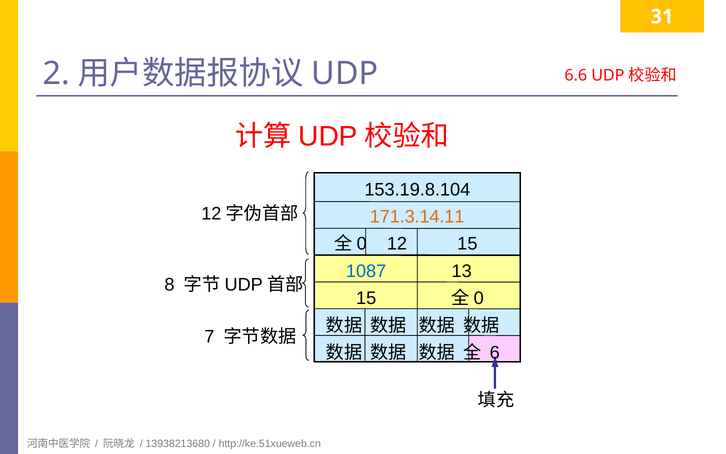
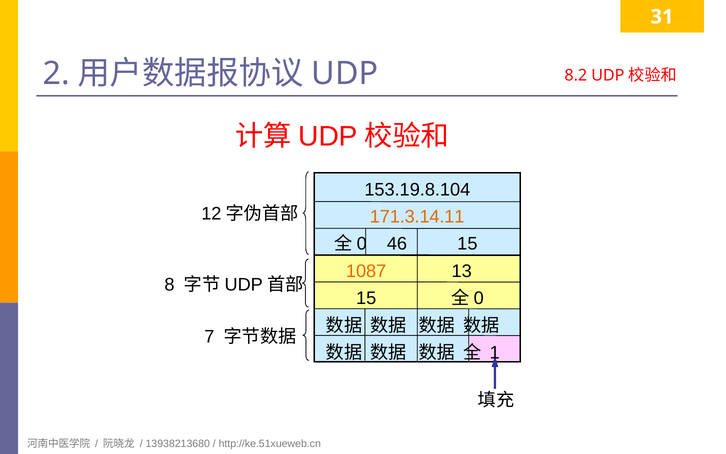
6.6: 6.6 -> 8.2
12: 12 -> 46
1087 colour: blue -> orange
6: 6 -> 1
